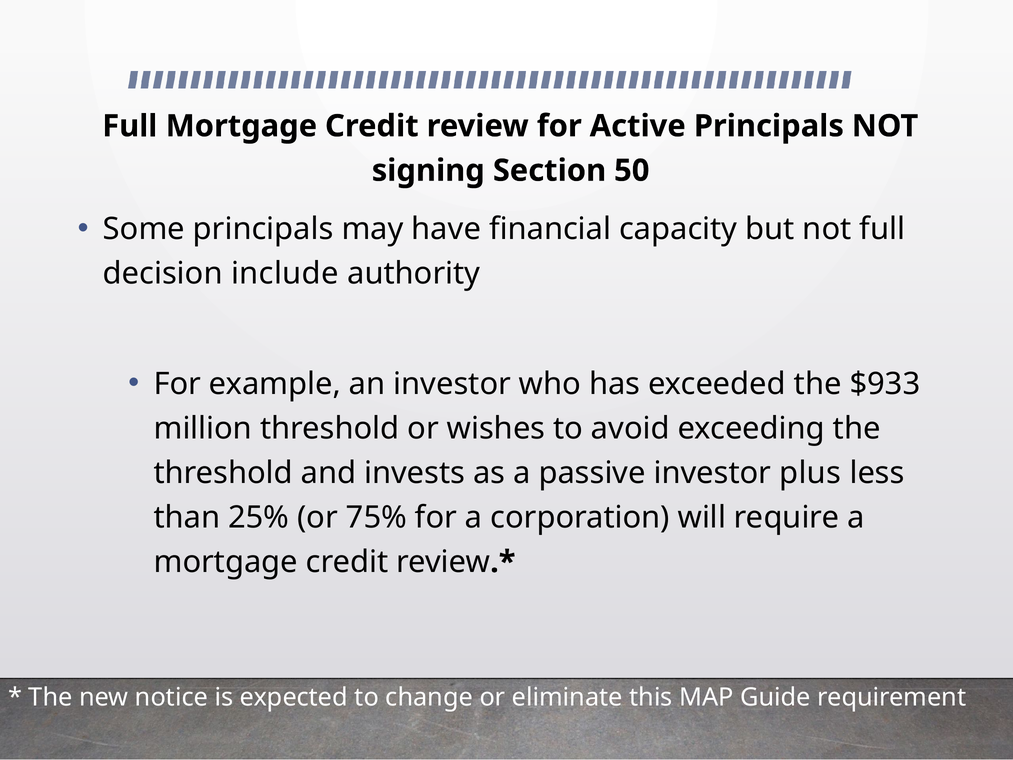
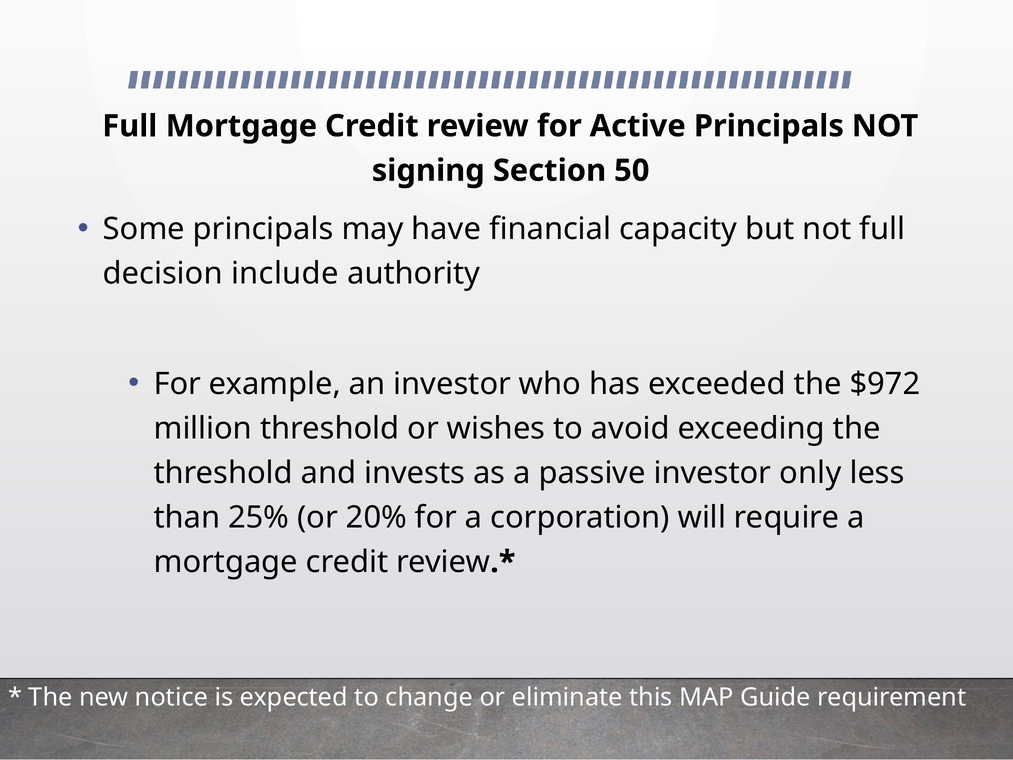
$933: $933 -> $972
plus: plus -> only
75%: 75% -> 20%
